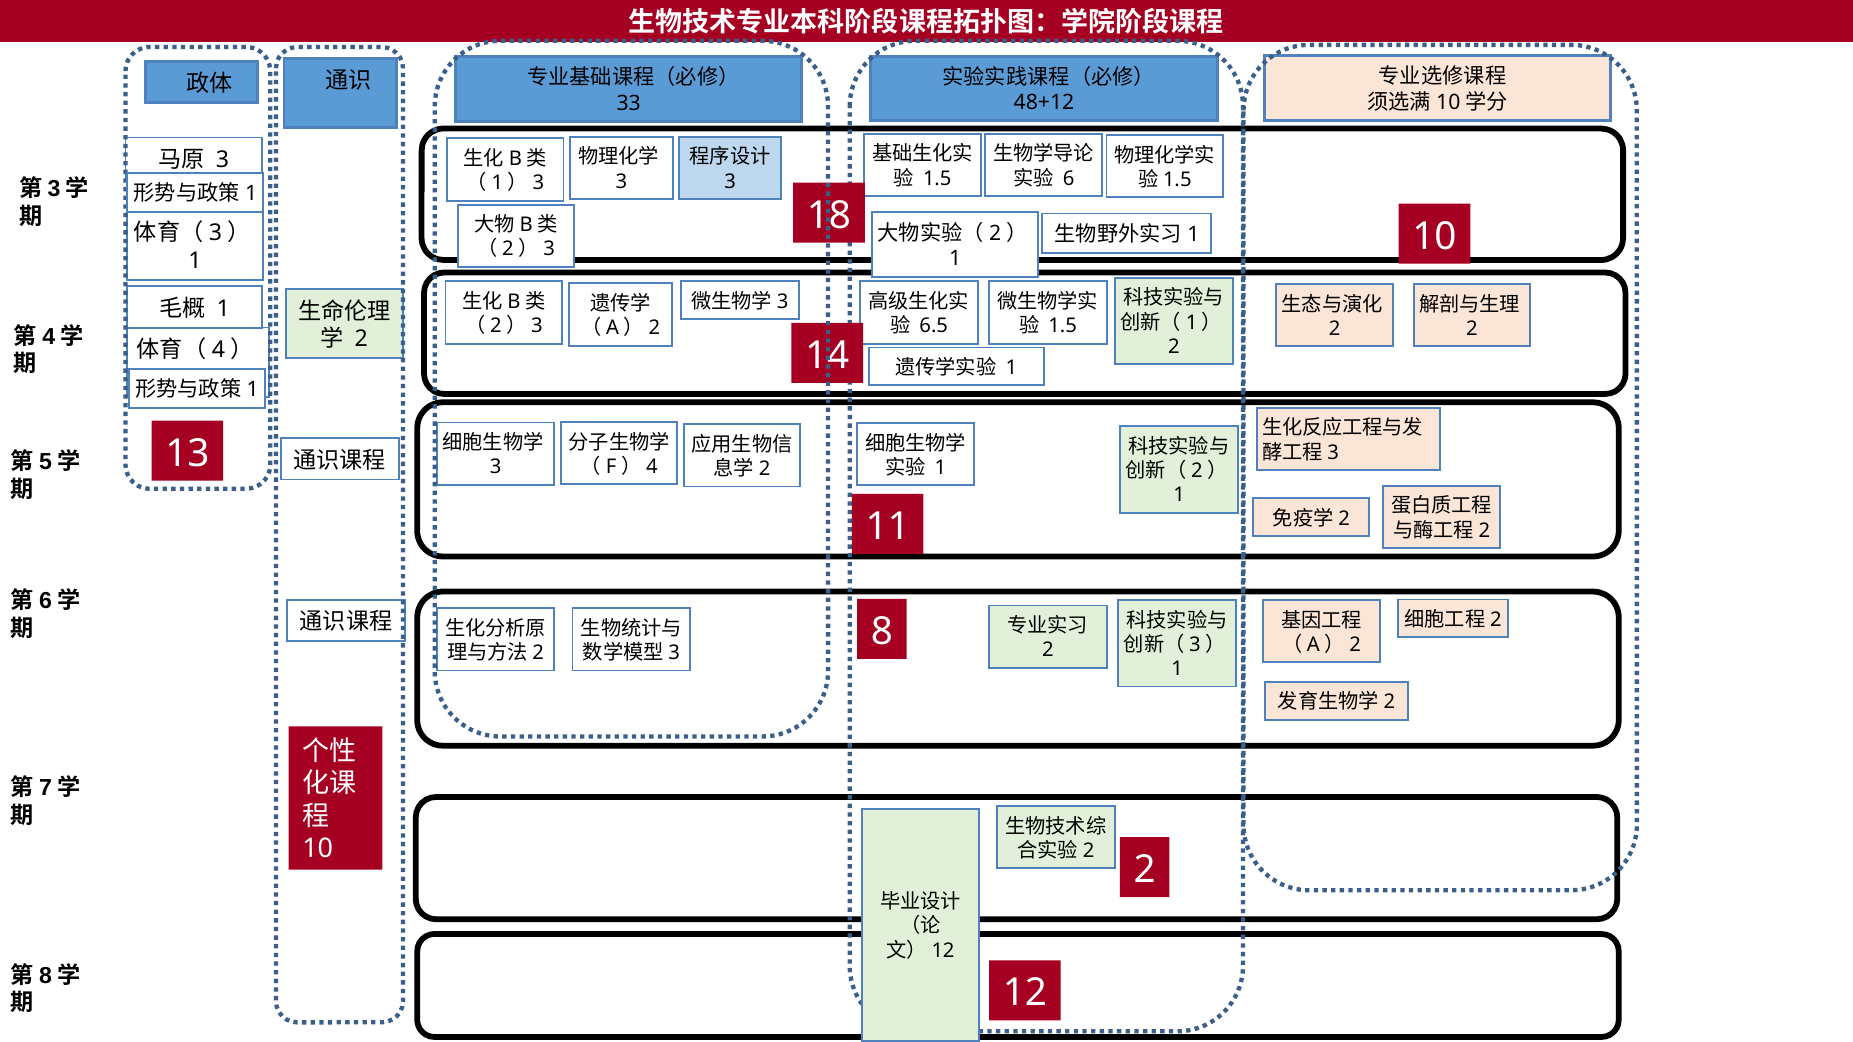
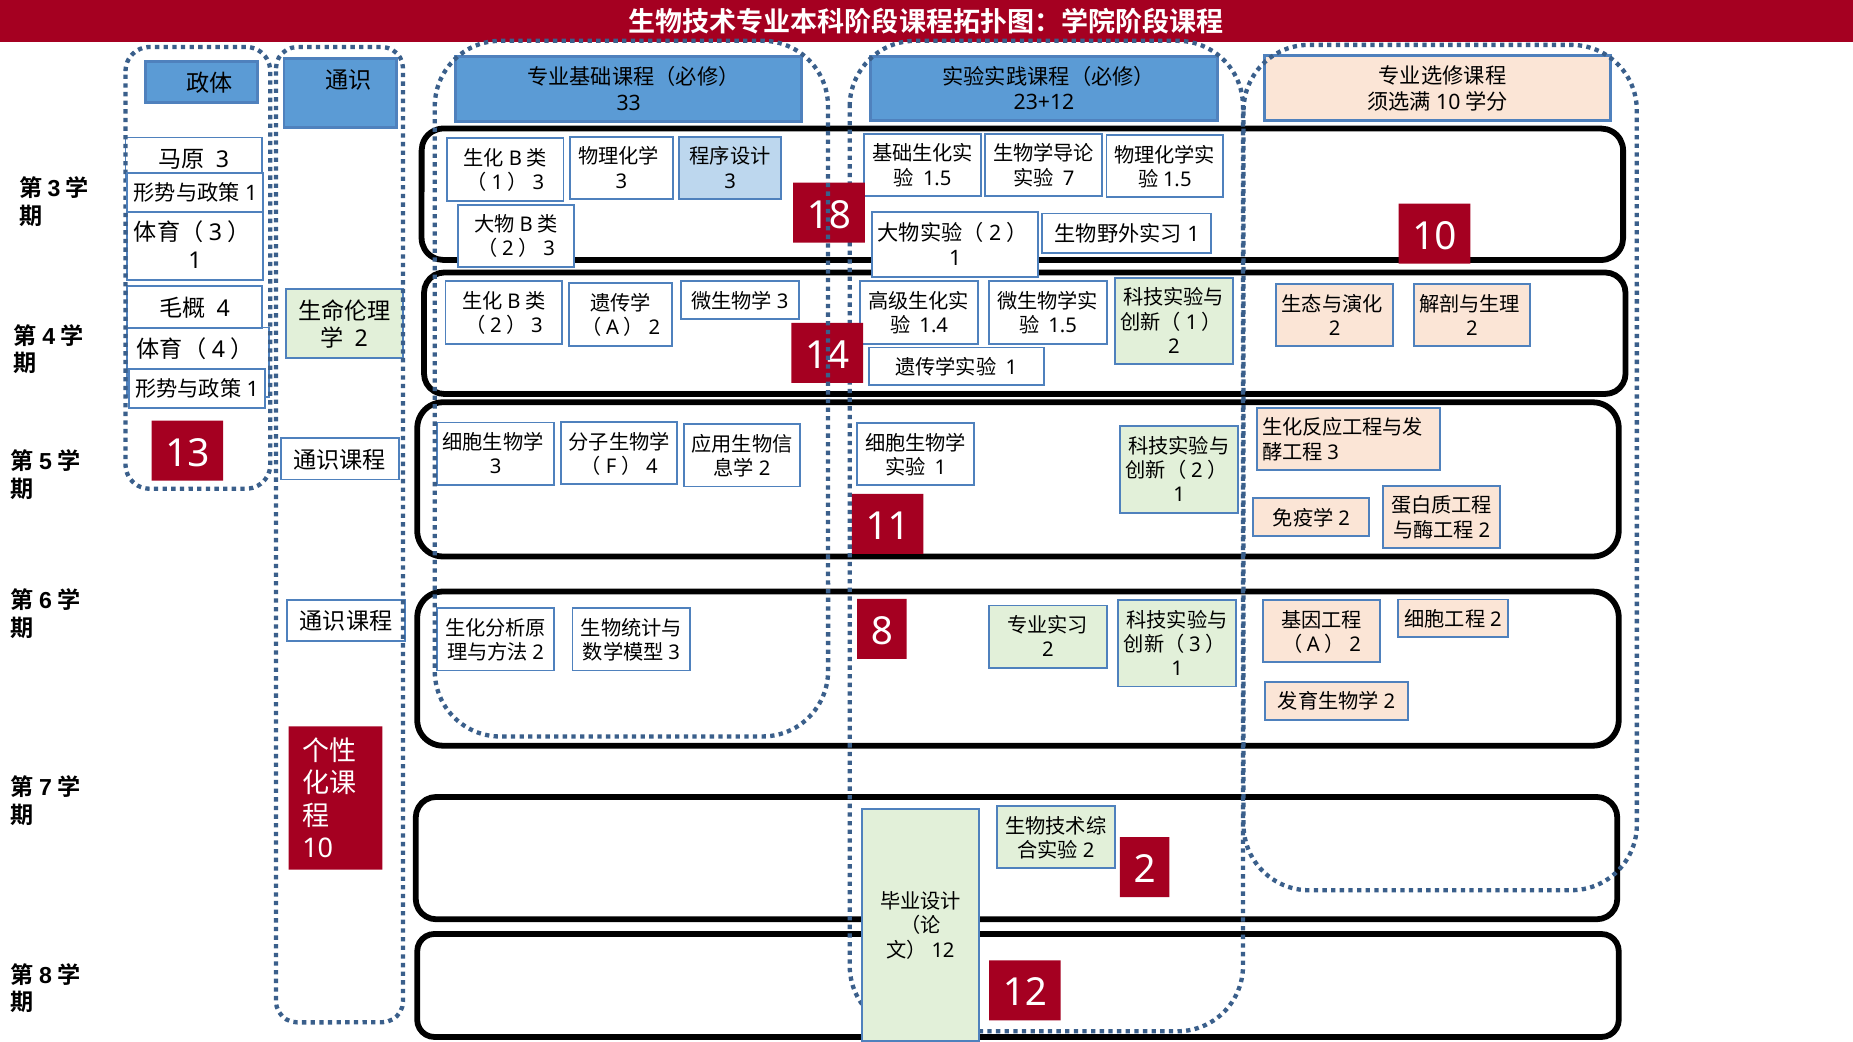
48+12: 48+12 -> 23+12
6: 6 -> 7
1 at (223, 309): 1 -> 4
6.5: 6.5 -> 1.4
